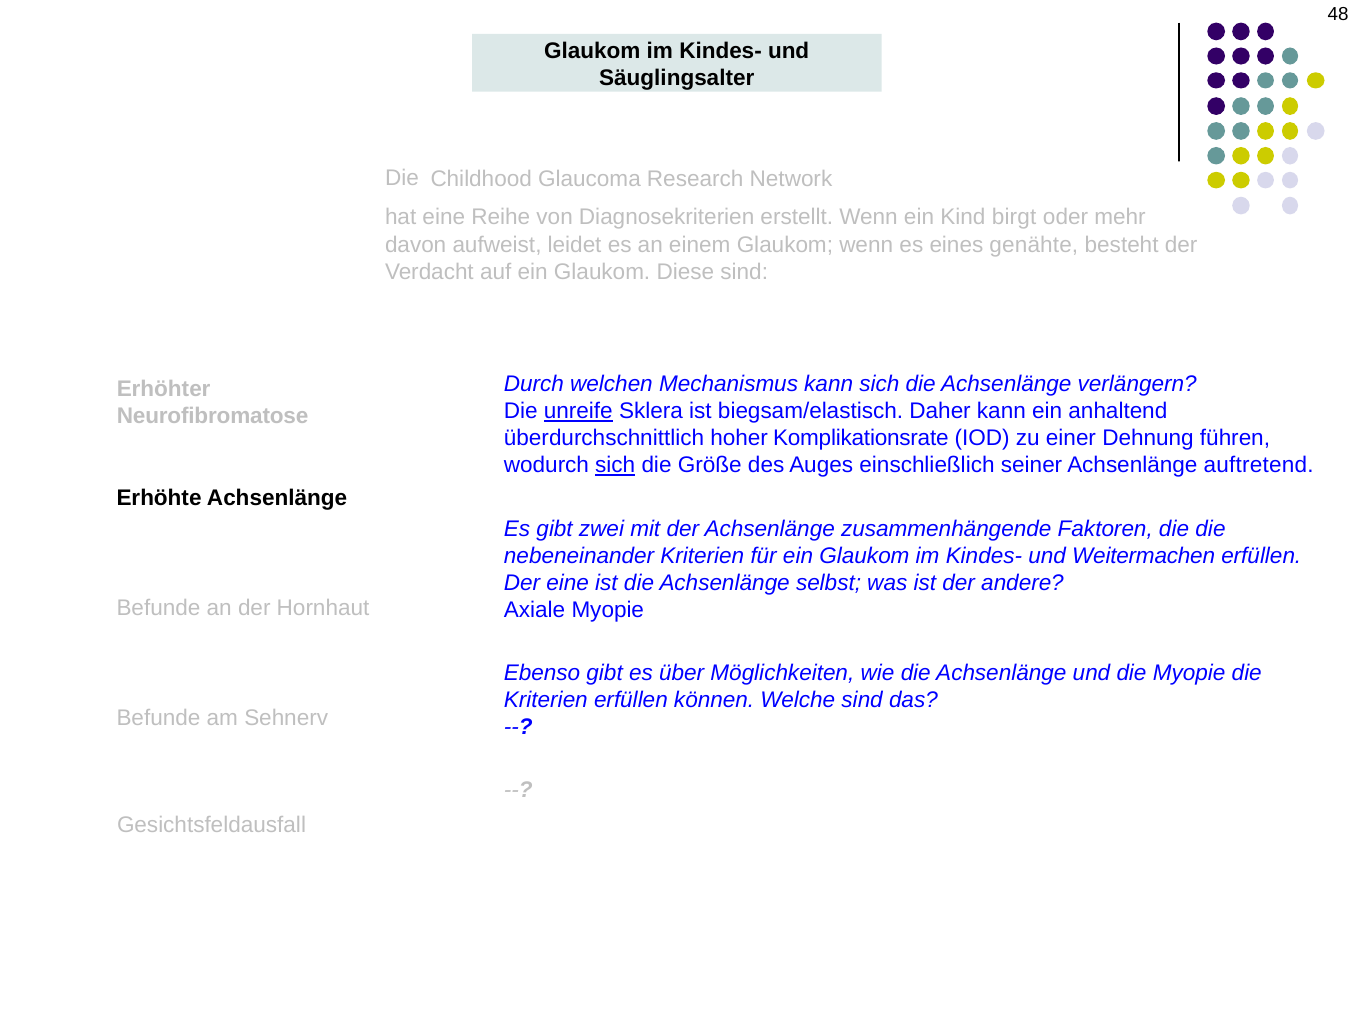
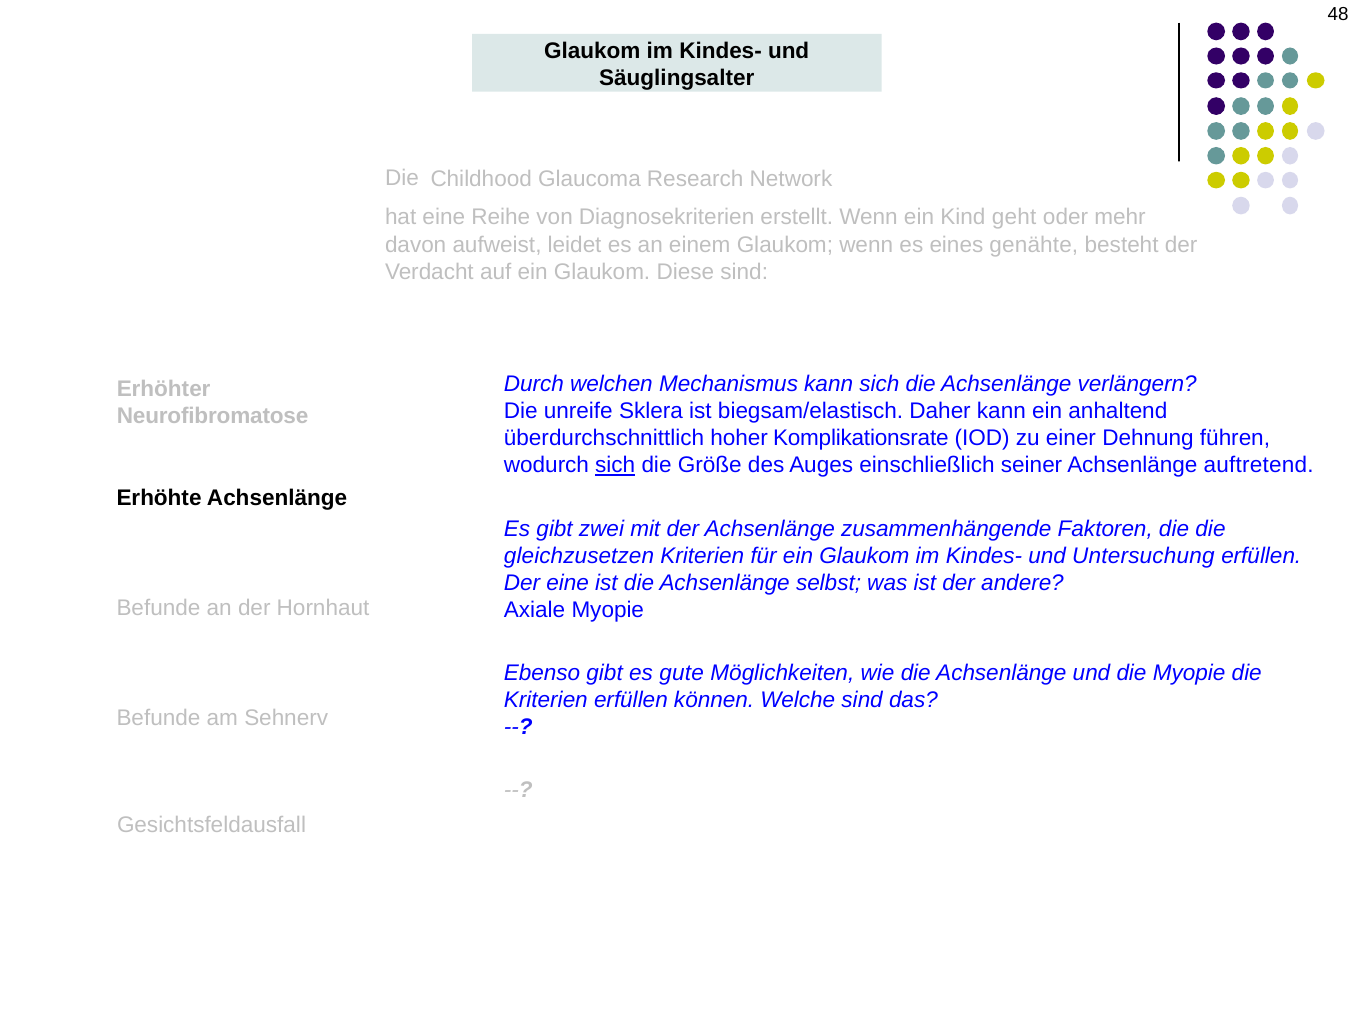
birgt: birgt -> geht
unreife underline: present -> none
nebeneinander: nebeneinander -> gleichzusetzen
Weitermachen: Weitermachen -> Untersuchung
über: über -> gute
